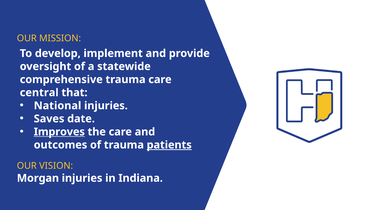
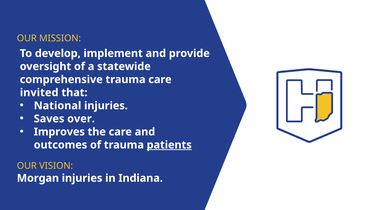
central: central -> invited
date: date -> over
Improves underline: present -> none
